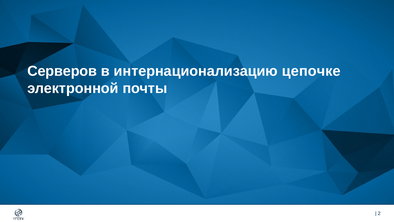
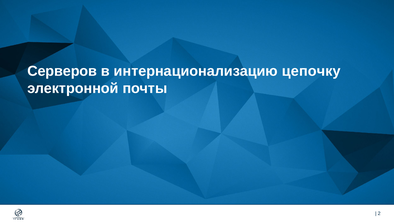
цепочке: цепочке -> цепочку
